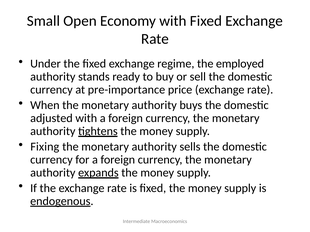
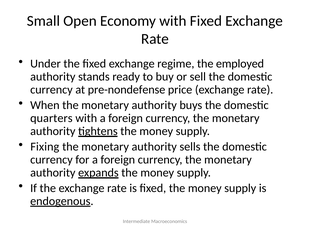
pre-importance: pre-importance -> pre-nondefense
adjusted: adjusted -> quarters
